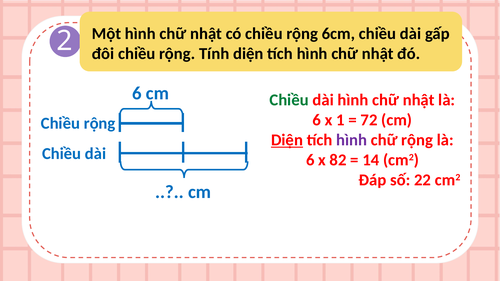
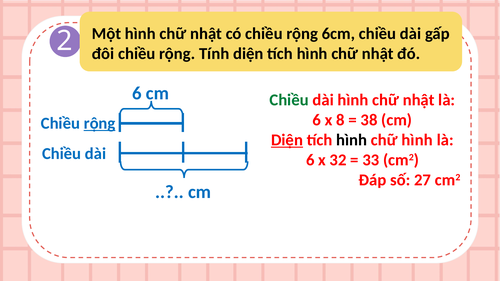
1: 1 -> 8
72: 72 -> 38
rộng at (100, 123) underline: none -> present
hình at (352, 140) colour: purple -> black
chữ rộng: rộng -> hình
82: 82 -> 32
14: 14 -> 33
22: 22 -> 27
